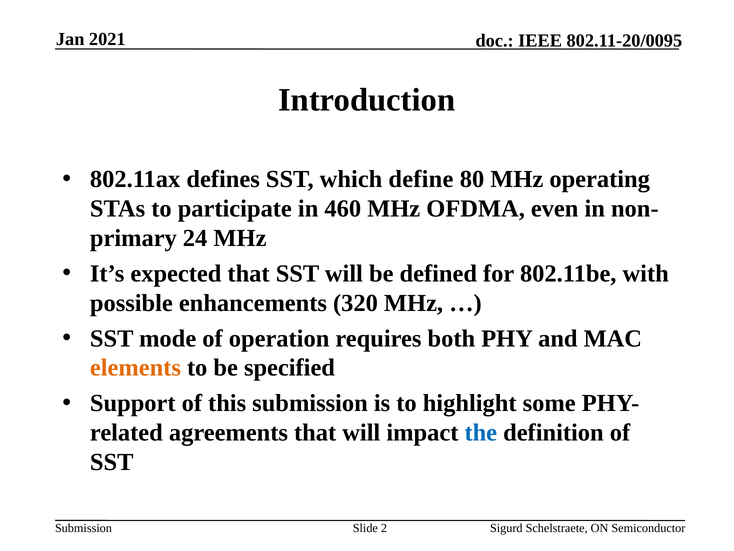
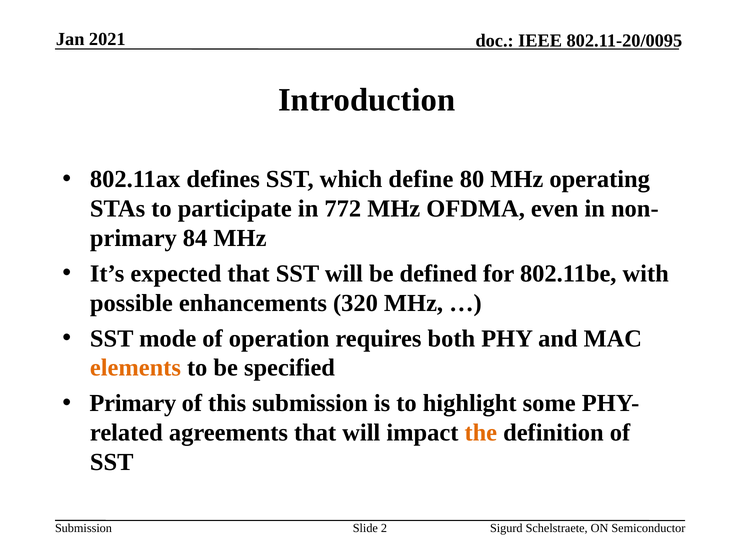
460: 460 -> 772
24: 24 -> 84
Support at (133, 403): Support -> Primary
the colour: blue -> orange
